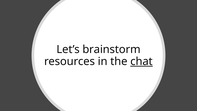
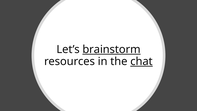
brainstorm underline: none -> present
